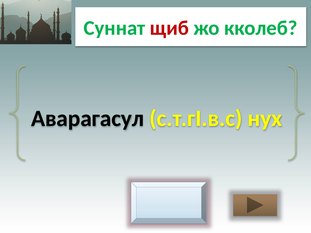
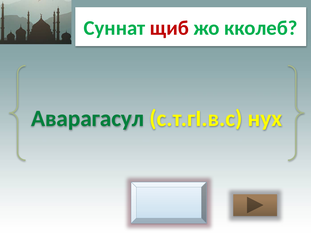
Аварагасул colour: black -> green
